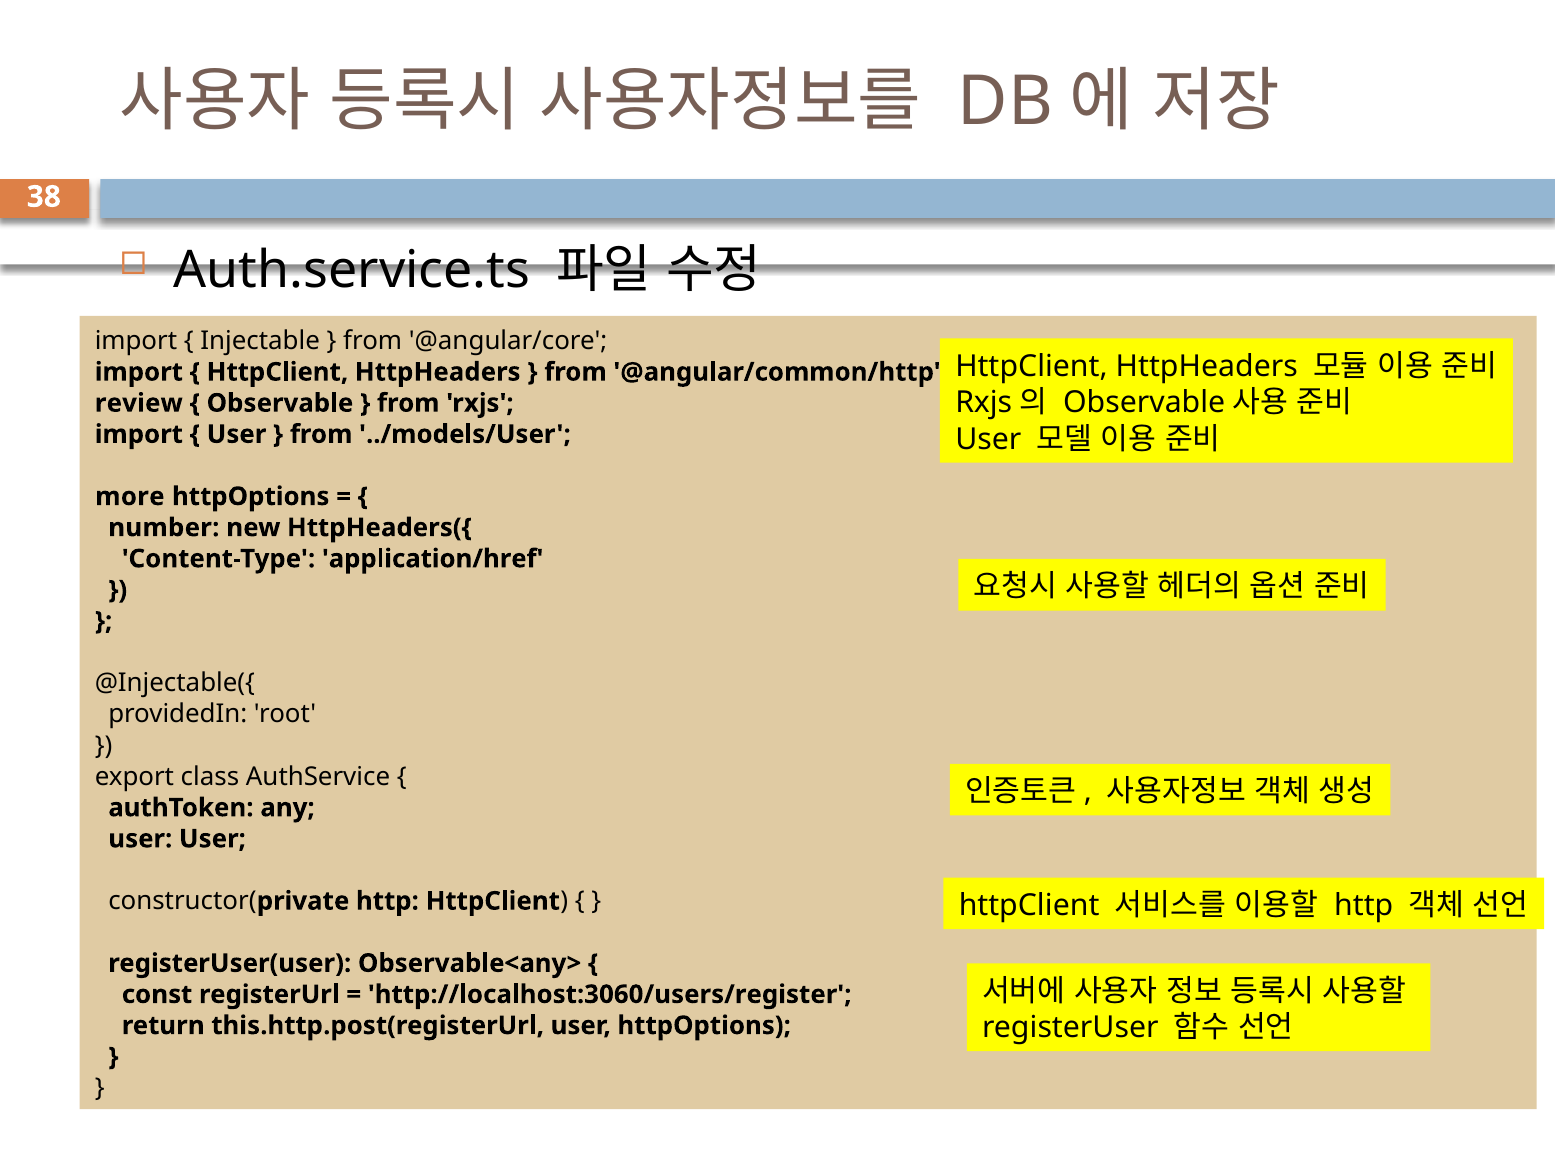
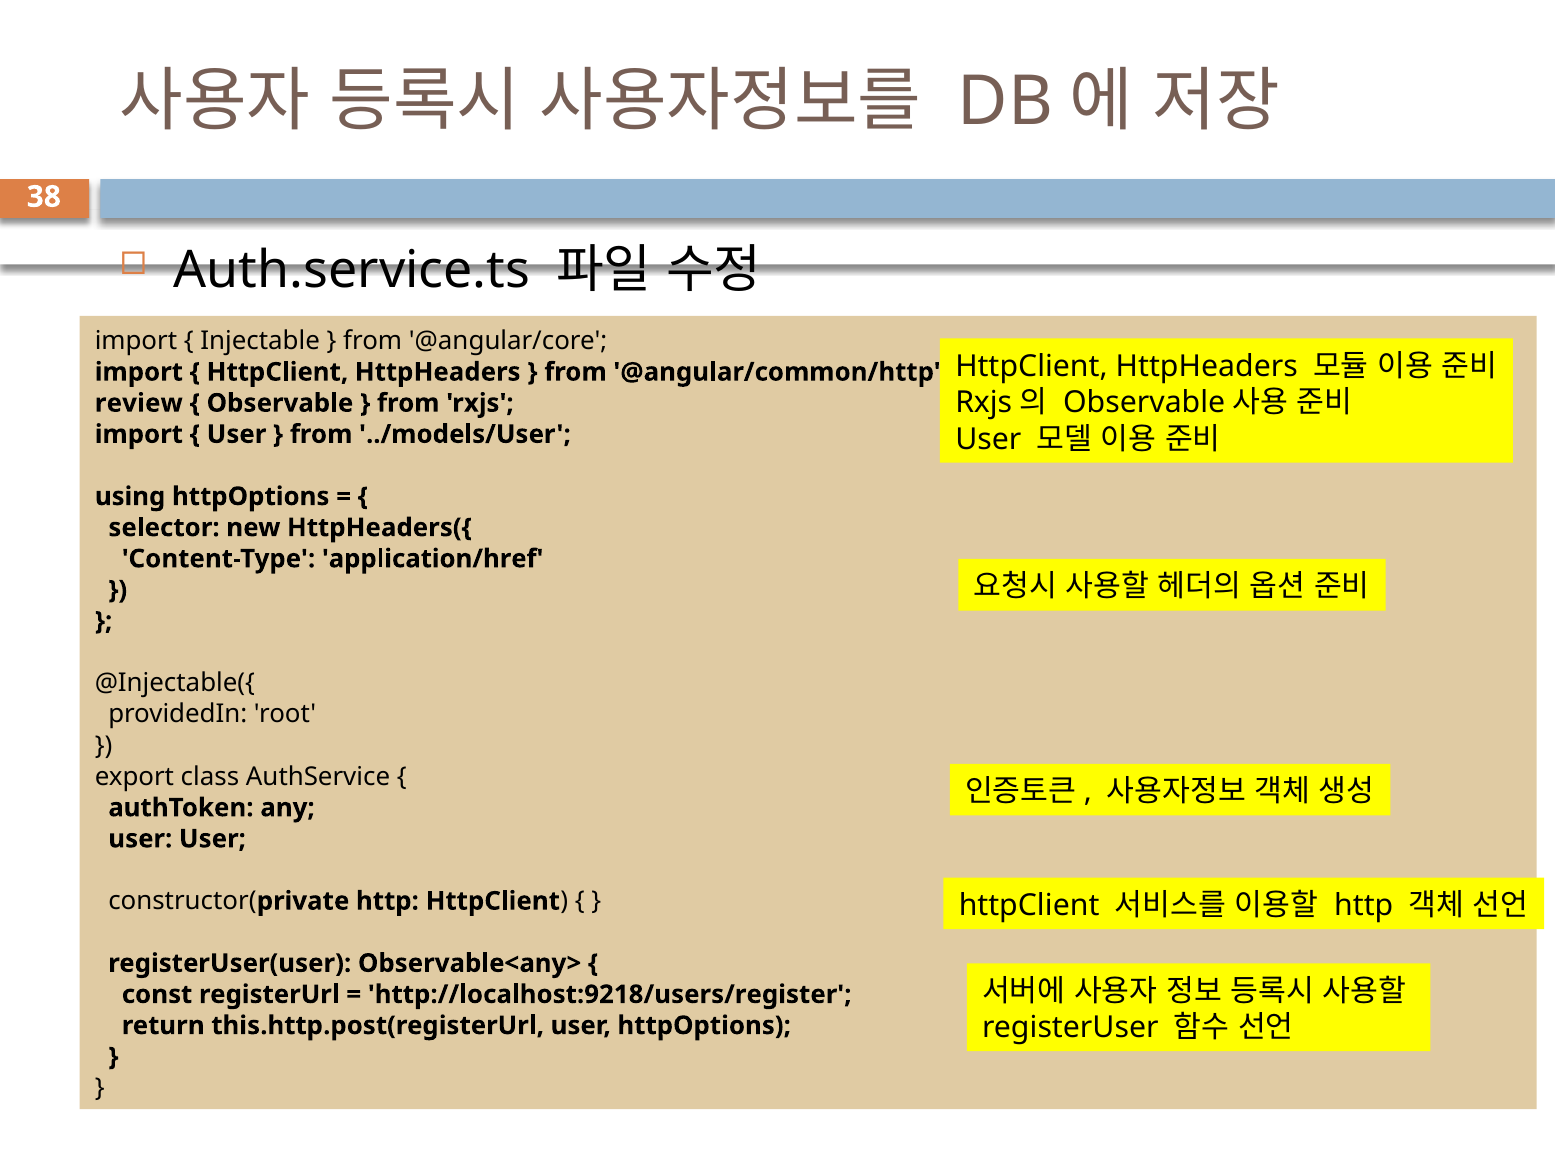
more: more -> using
number: number -> selector
http://localhost:3060/users/register: http://localhost:3060/users/register -> http://localhost:9218/users/register
